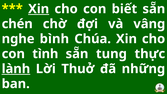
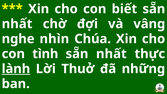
Xin at (39, 9) underline: present -> none
chén at (17, 24): chén -> nhất
bình: bình -> nhìn
tung at (111, 54): tung -> nhất
